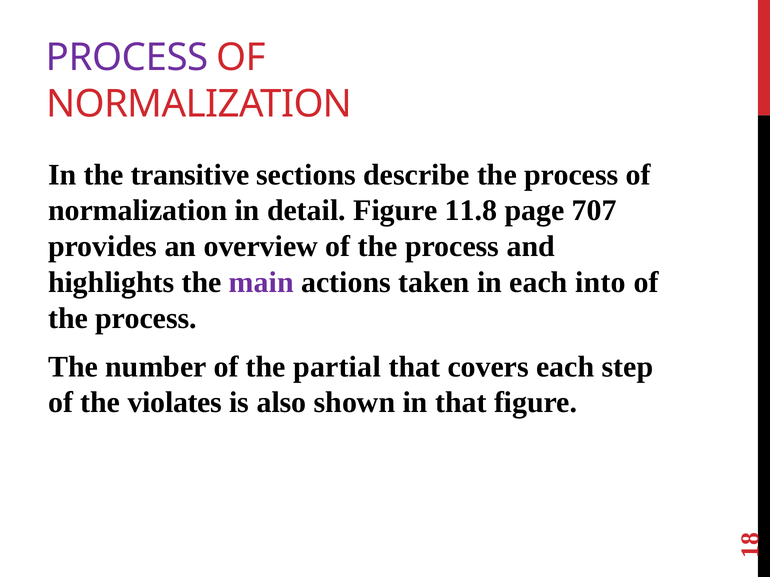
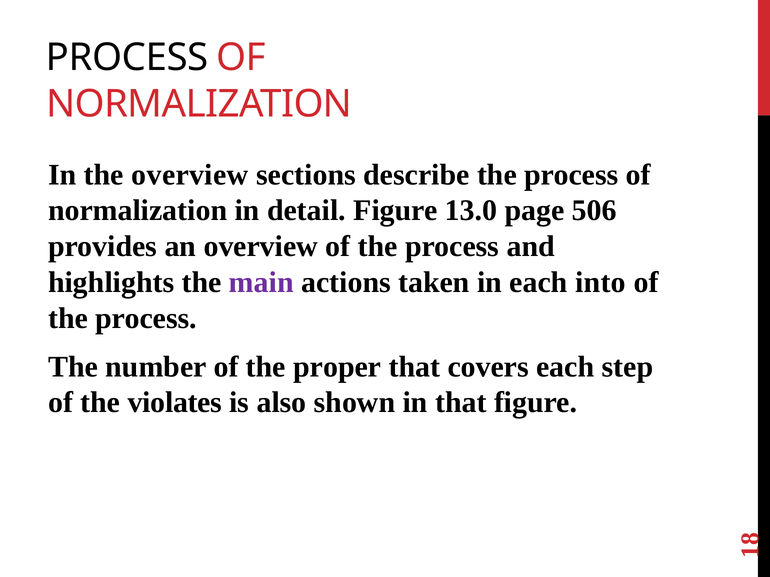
PROCESS at (127, 58) colour: purple -> black
the transitive: transitive -> overview
11.8: 11.8 -> 13.0
707: 707 -> 506
partial: partial -> proper
